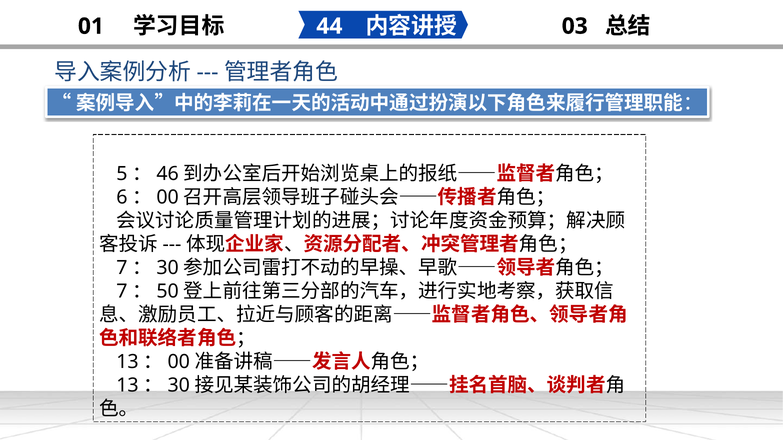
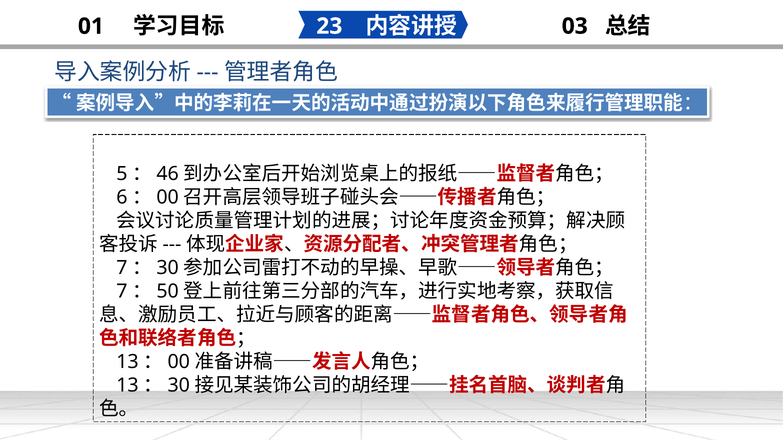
44: 44 -> 23
